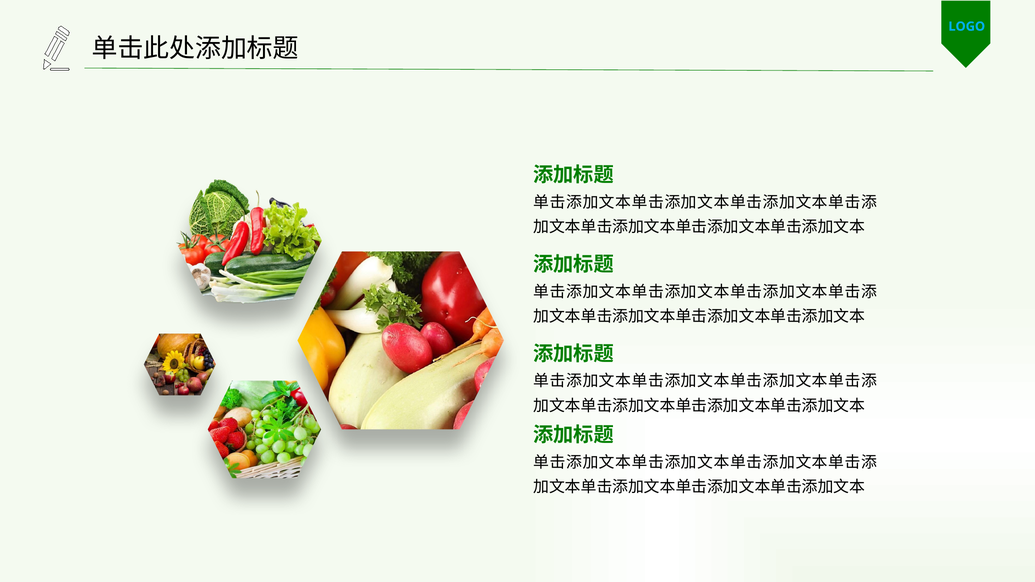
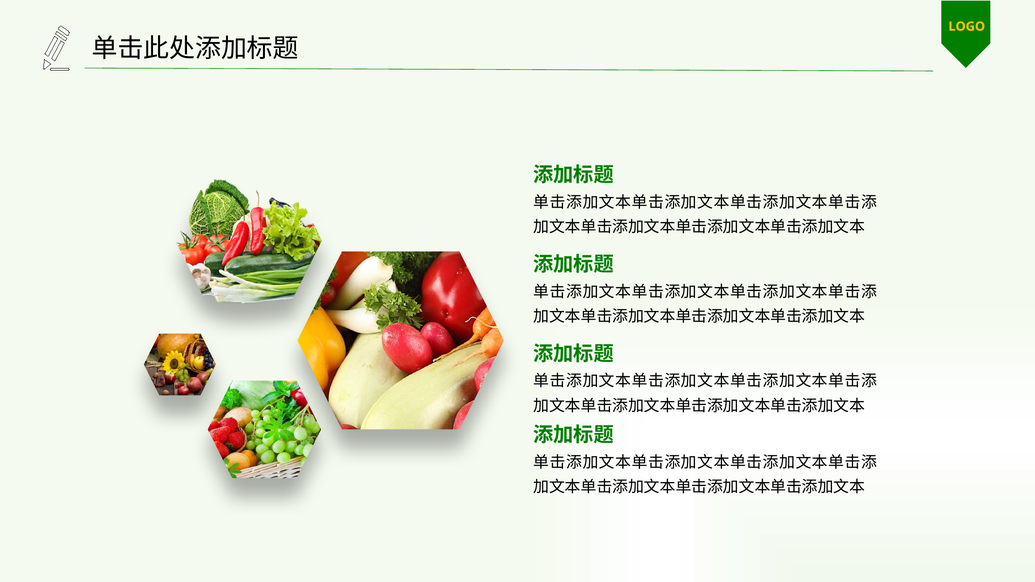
LOGO colour: light blue -> yellow
